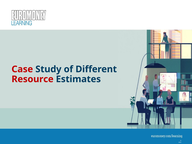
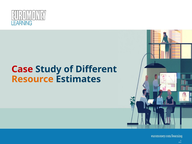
Resource colour: red -> orange
